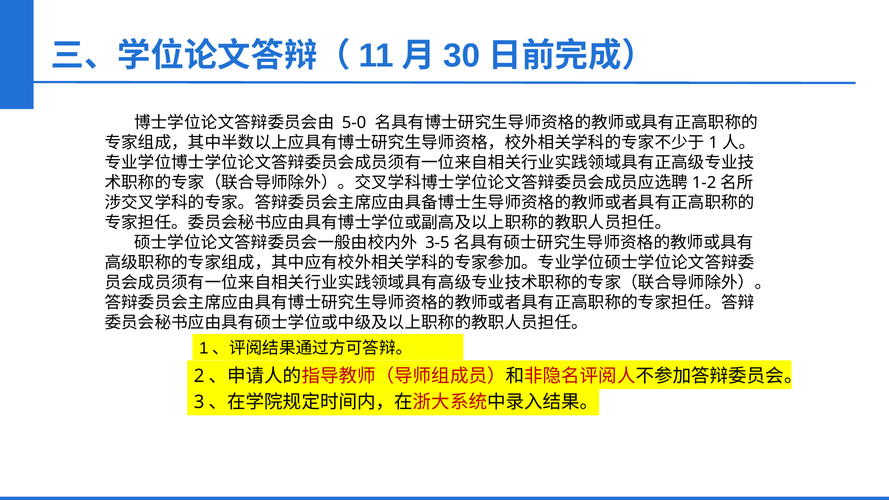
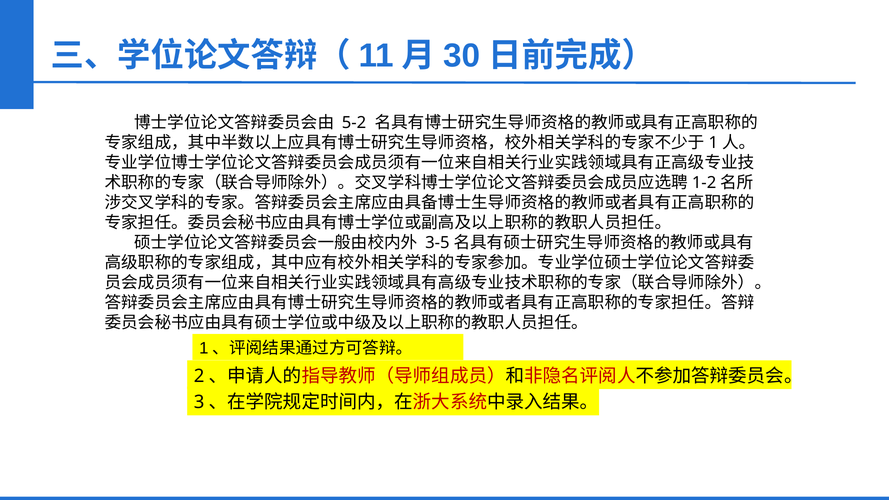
5-0: 5-0 -> 5-2
